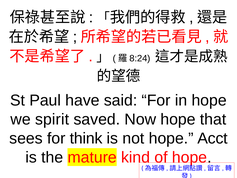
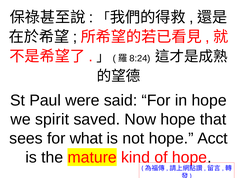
have: have -> were
think: think -> what
